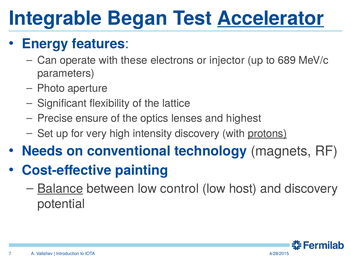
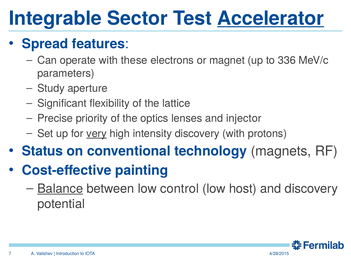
Began: Began -> Sector
Energy: Energy -> Spread
injector: injector -> magnet
689: 689 -> 336
Photo: Photo -> Study
ensure: ensure -> priority
highest: highest -> injector
very underline: none -> present
protons underline: present -> none
Needs: Needs -> Status
